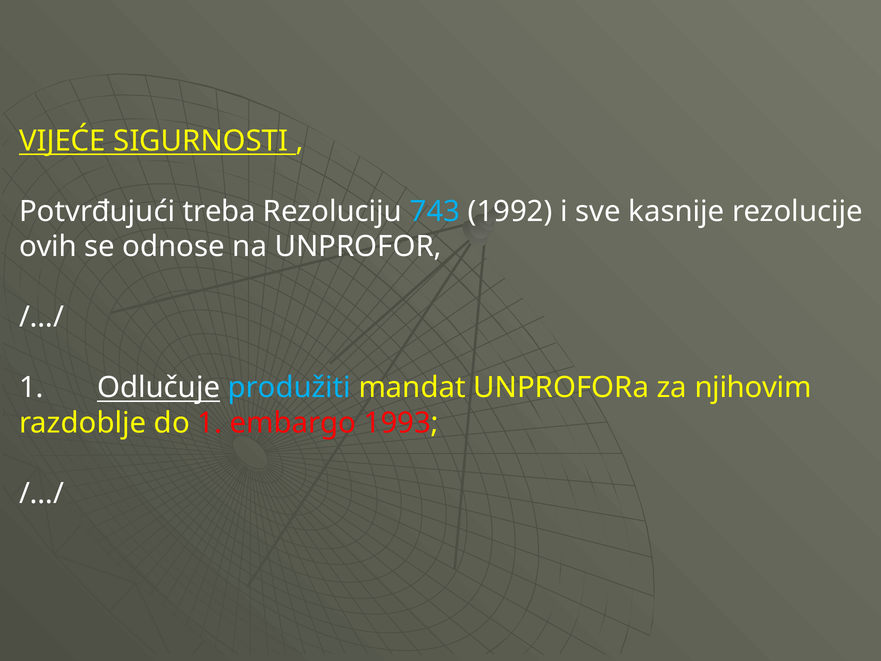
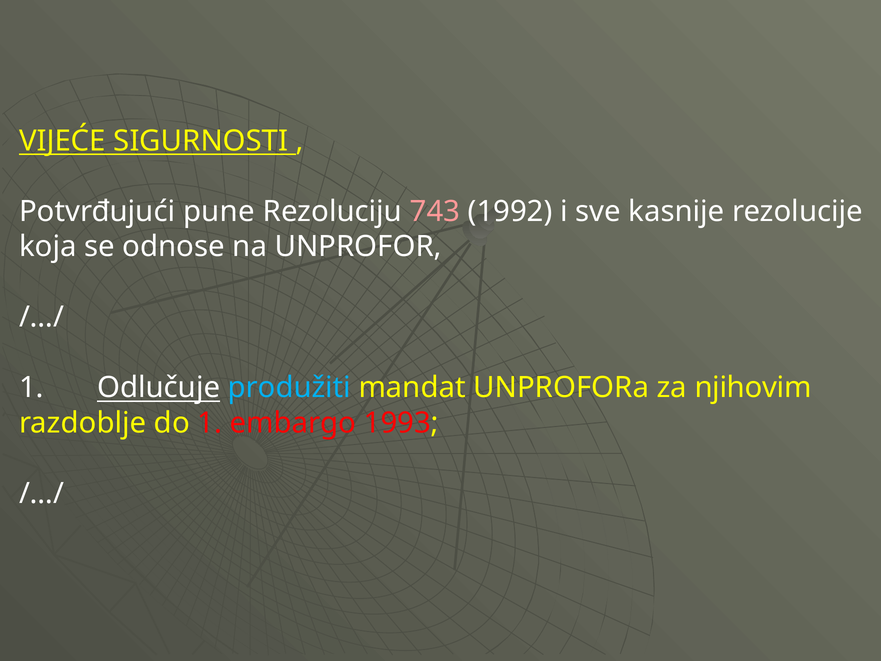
treba: treba -> pune
743 colour: light blue -> pink
ovih: ovih -> koja
